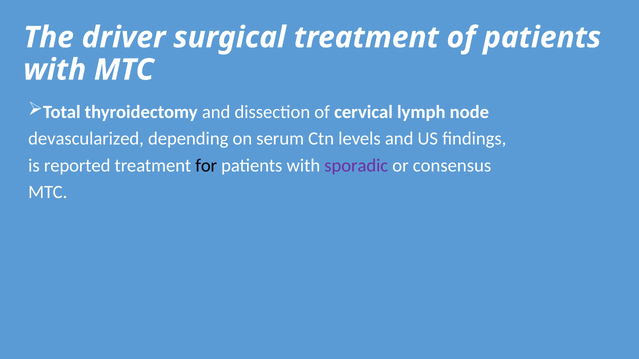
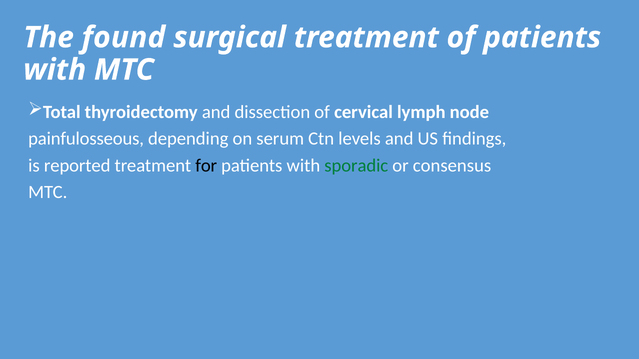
driver: driver -> found
devascularized: devascularized -> painfulosseous
sporadic colour: purple -> green
